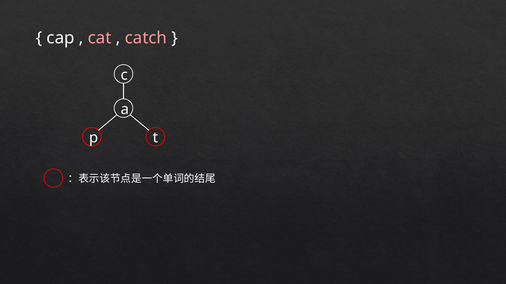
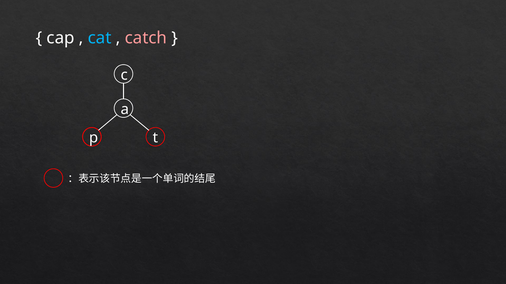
cat colour: pink -> light blue
